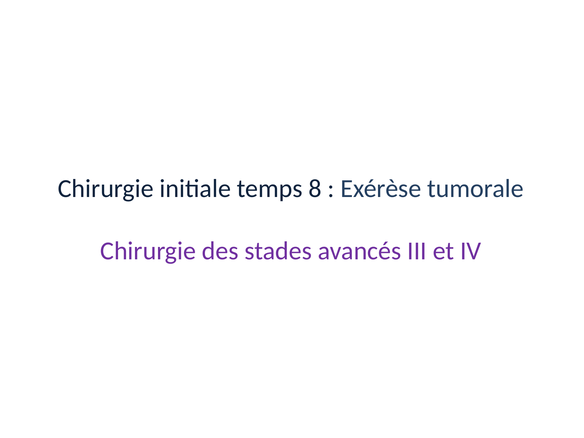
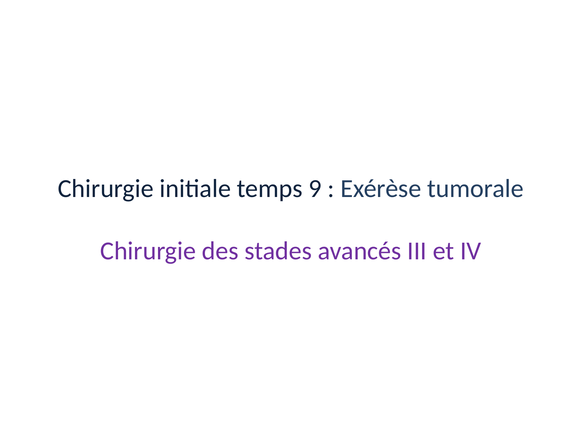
8: 8 -> 9
